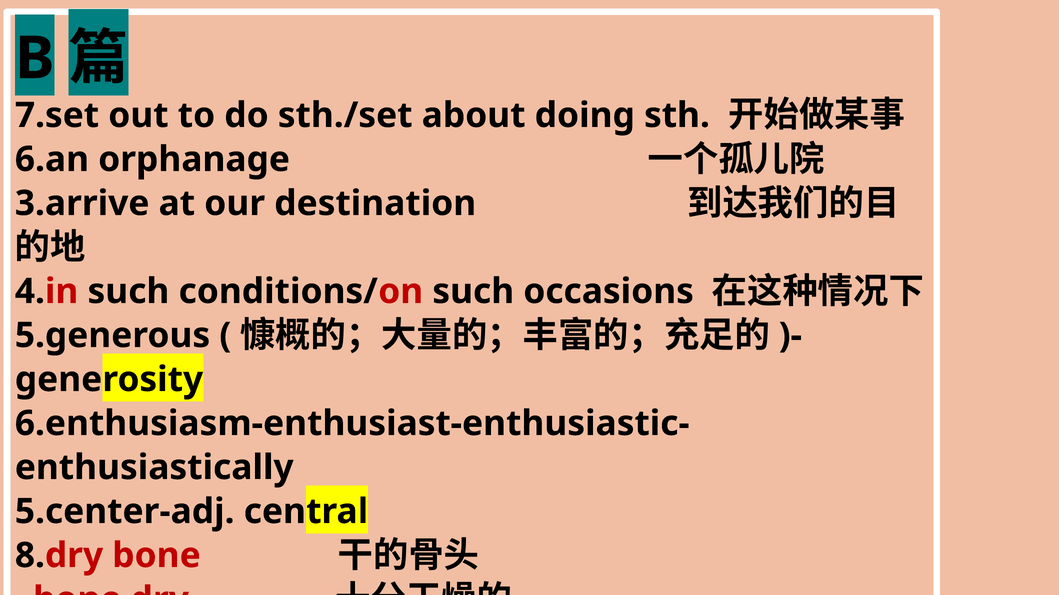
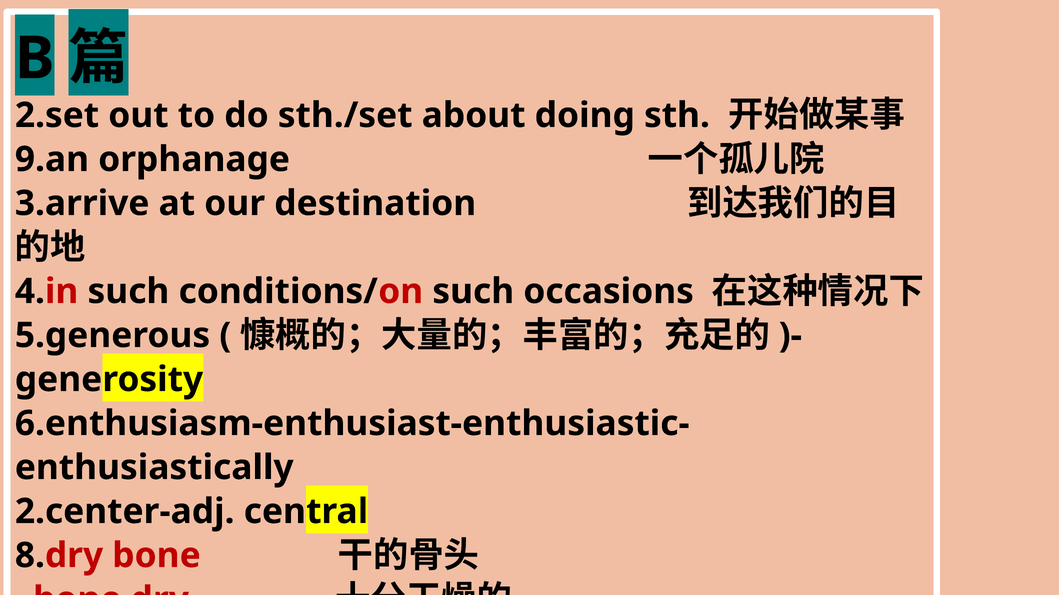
7.set: 7.set -> 2.set
6.an: 6.an -> 9.an
5.center-adj: 5.center-adj -> 2.center-adj
